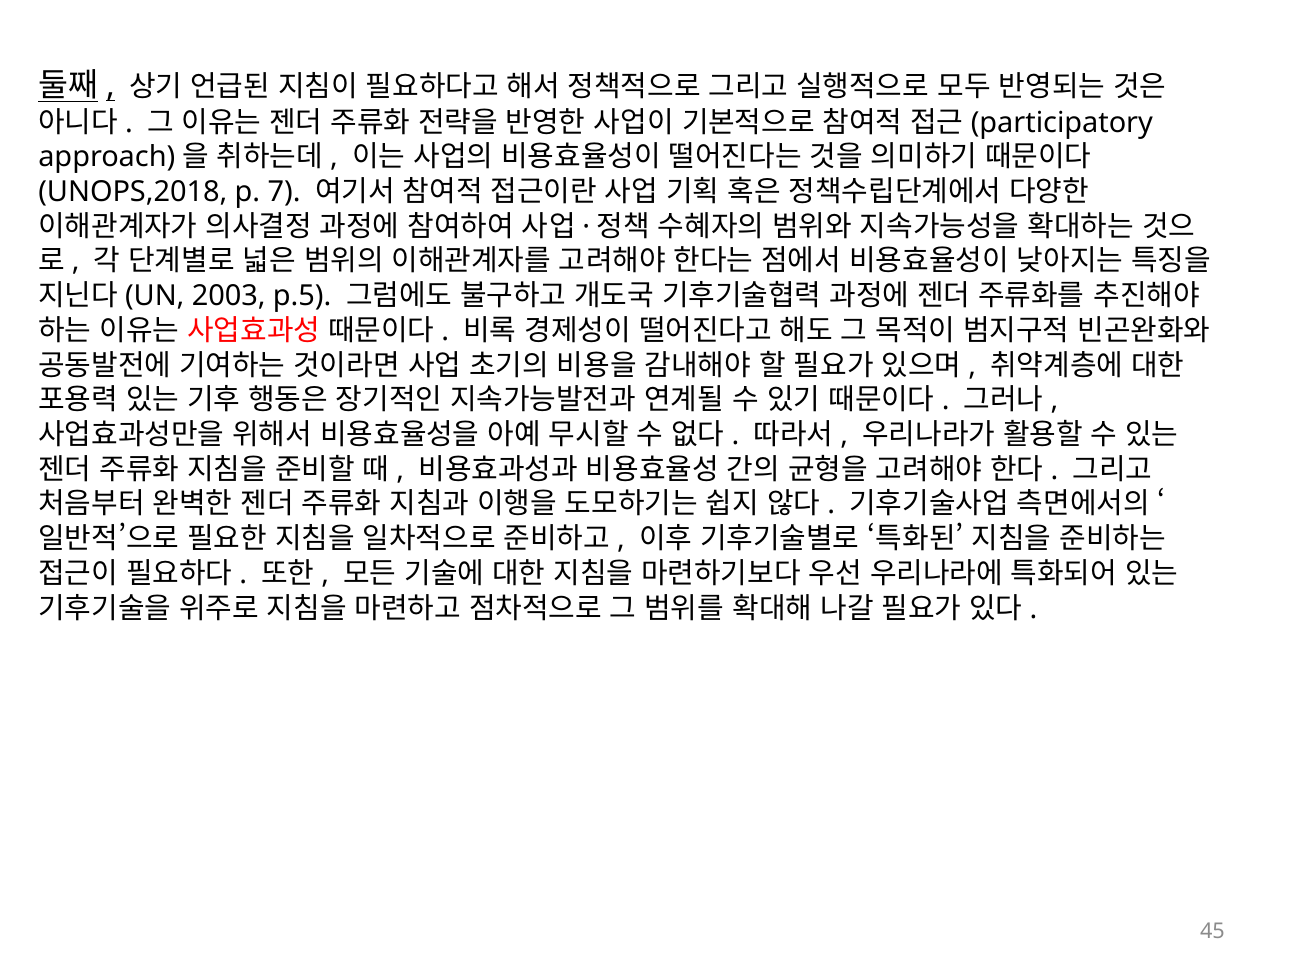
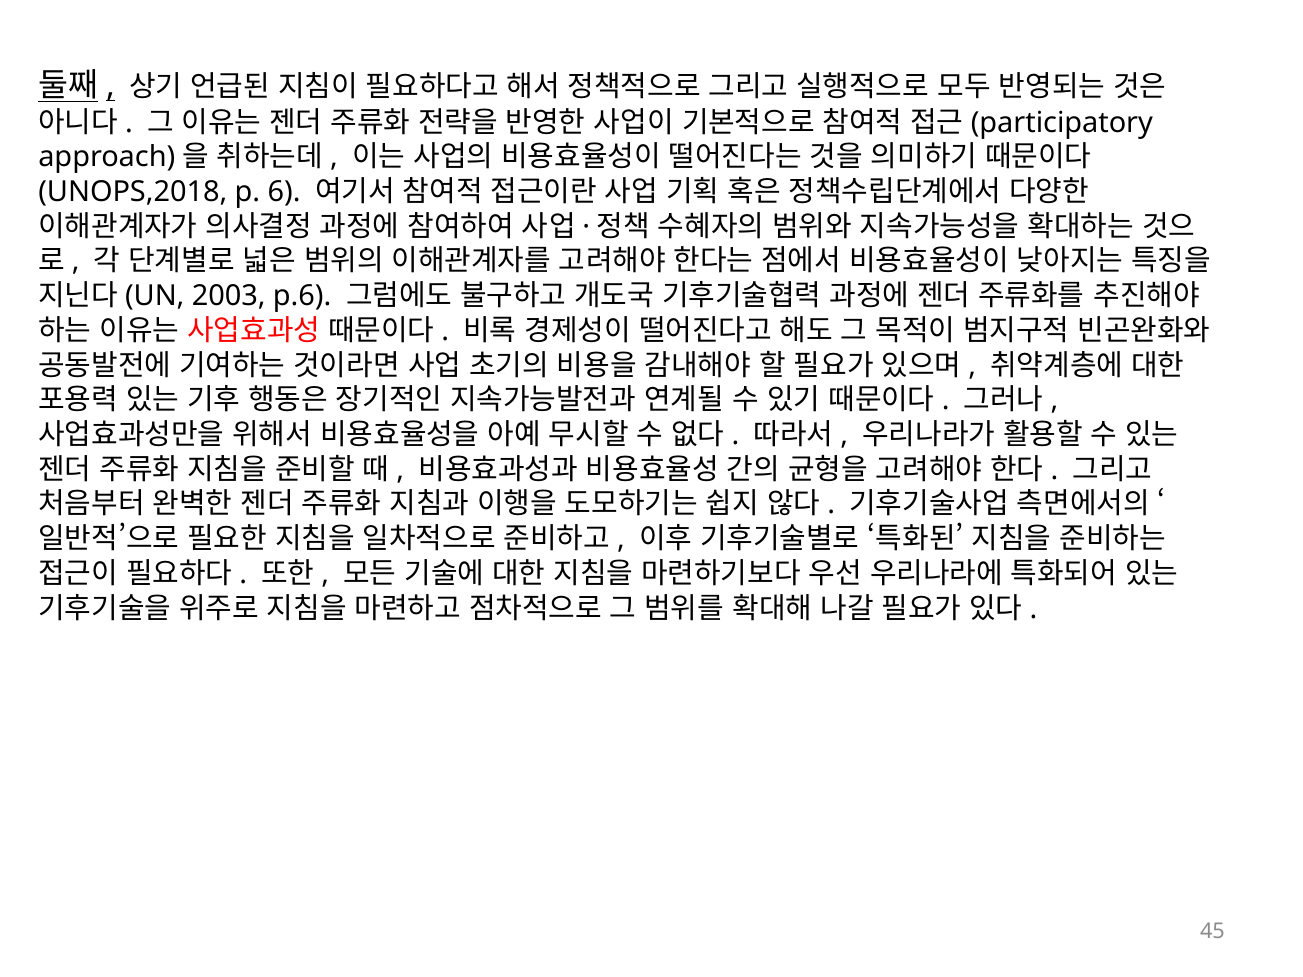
7: 7 -> 6
p.5: p.5 -> p.6
